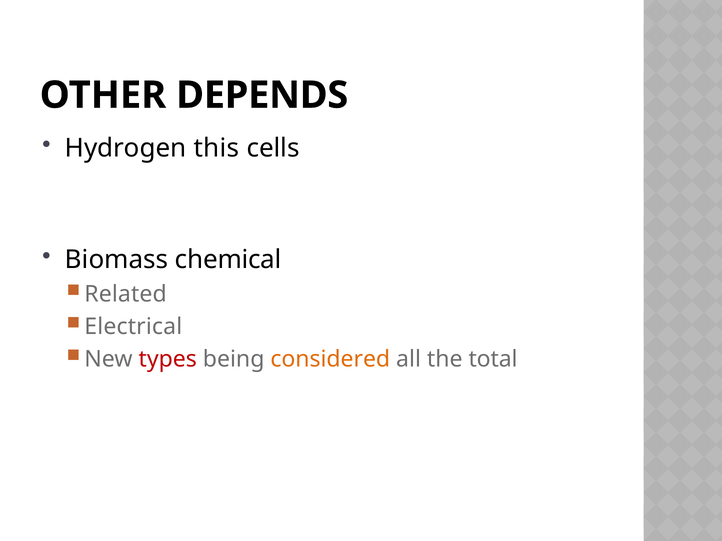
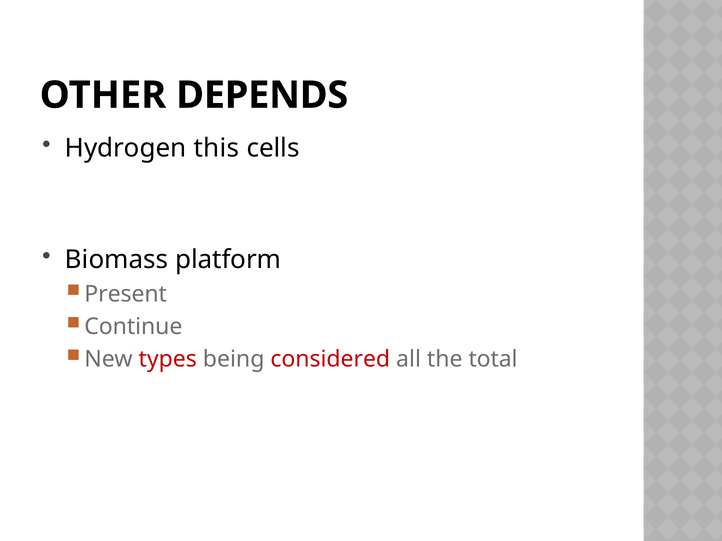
chemical: chemical -> platform
Related: Related -> Present
Electrical: Electrical -> Continue
considered colour: orange -> red
